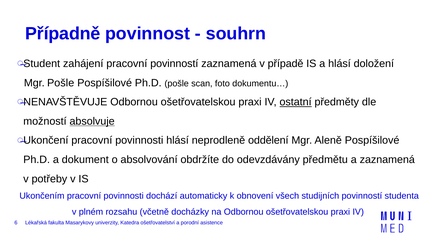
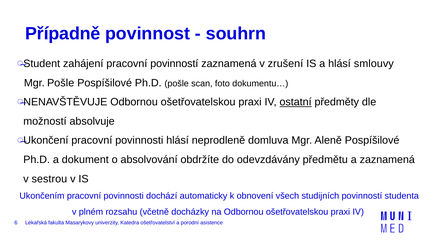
případě: případě -> zrušení
doložení: doložení -> smlouvy
absolvuje underline: present -> none
oddělení: oddělení -> domluva
potřeby: potřeby -> sestrou
